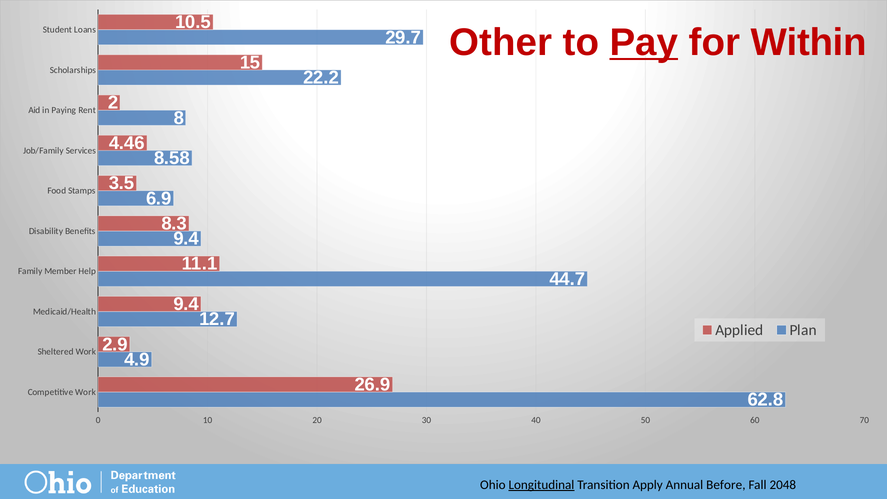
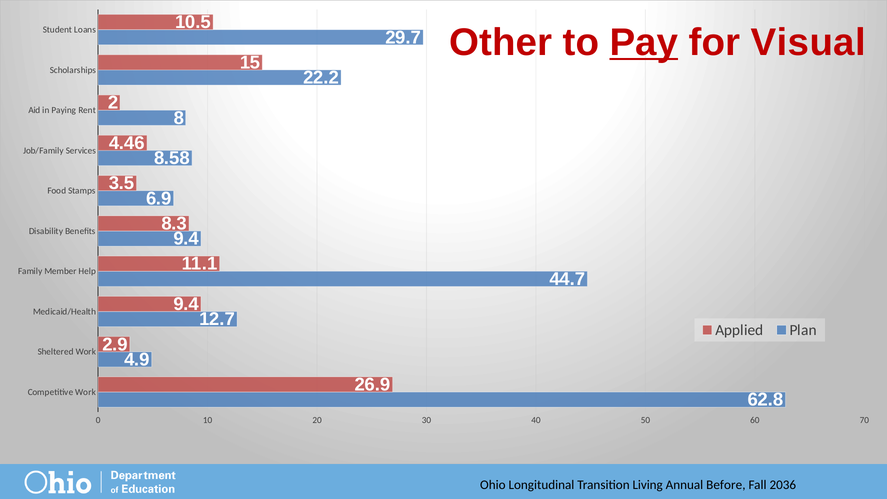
Within: Within -> Visual
Longitudinal underline: present -> none
Apply: Apply -> Living
2048: 2048 -> 2036
